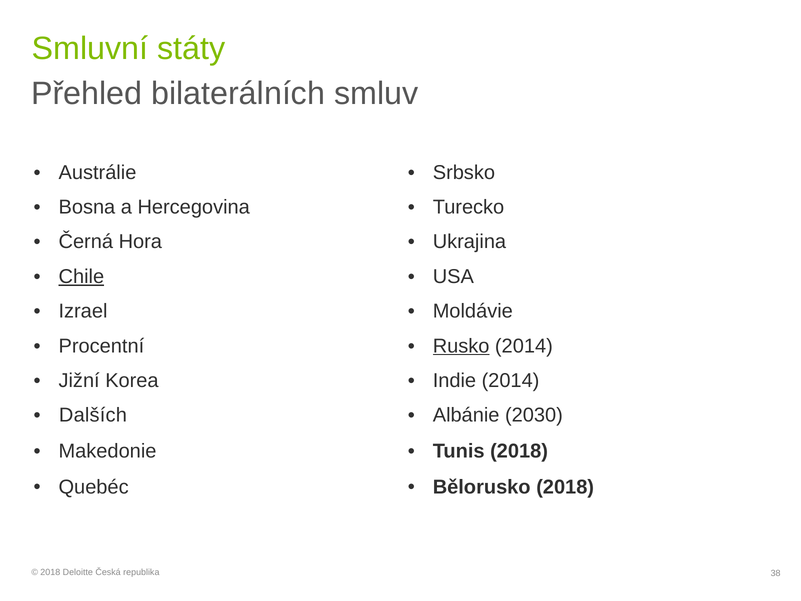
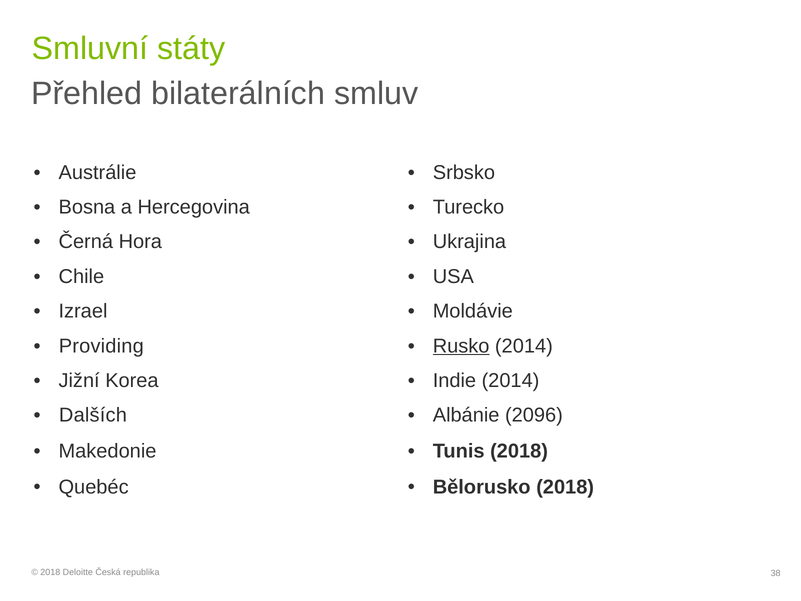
Chile underline: present -> none
Procentní: Procentní -> Providing
2030: 2030 -> 2096
